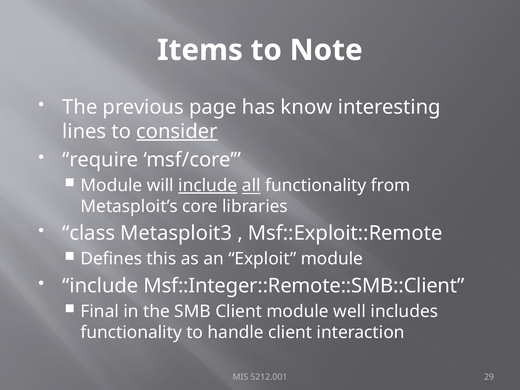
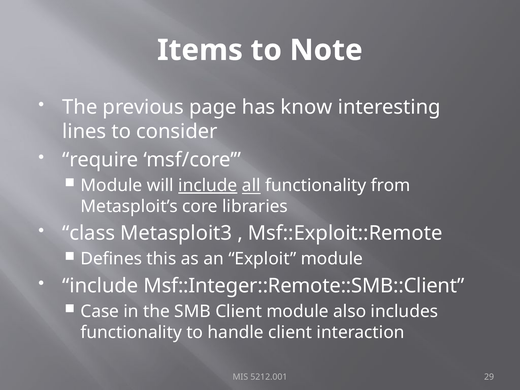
consider underline: present -> none
Final: Final -> Case
well: well -> also
